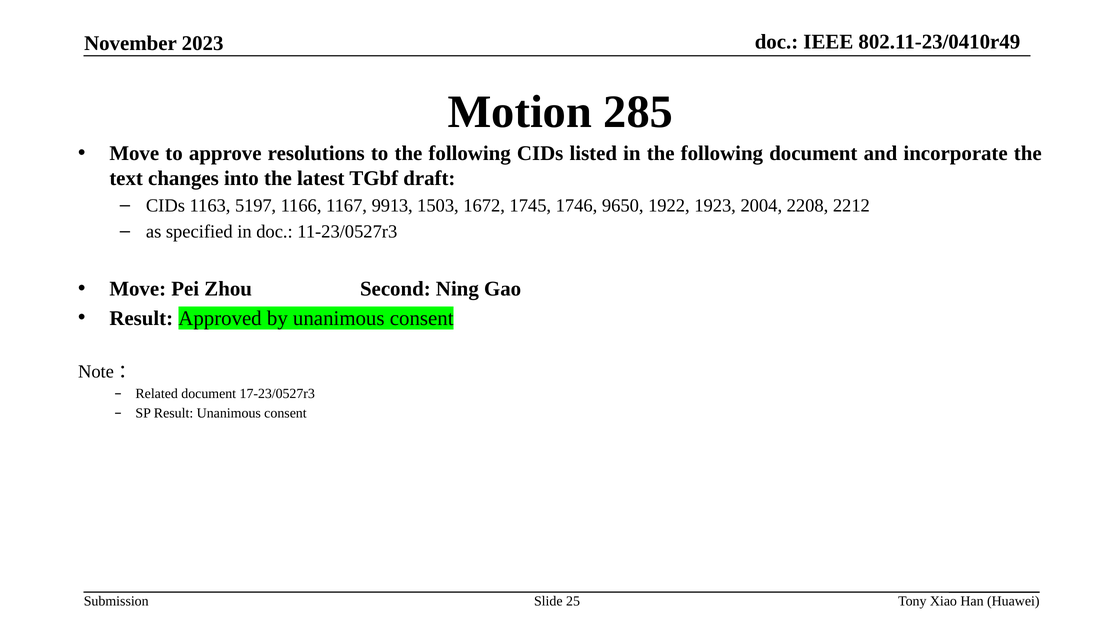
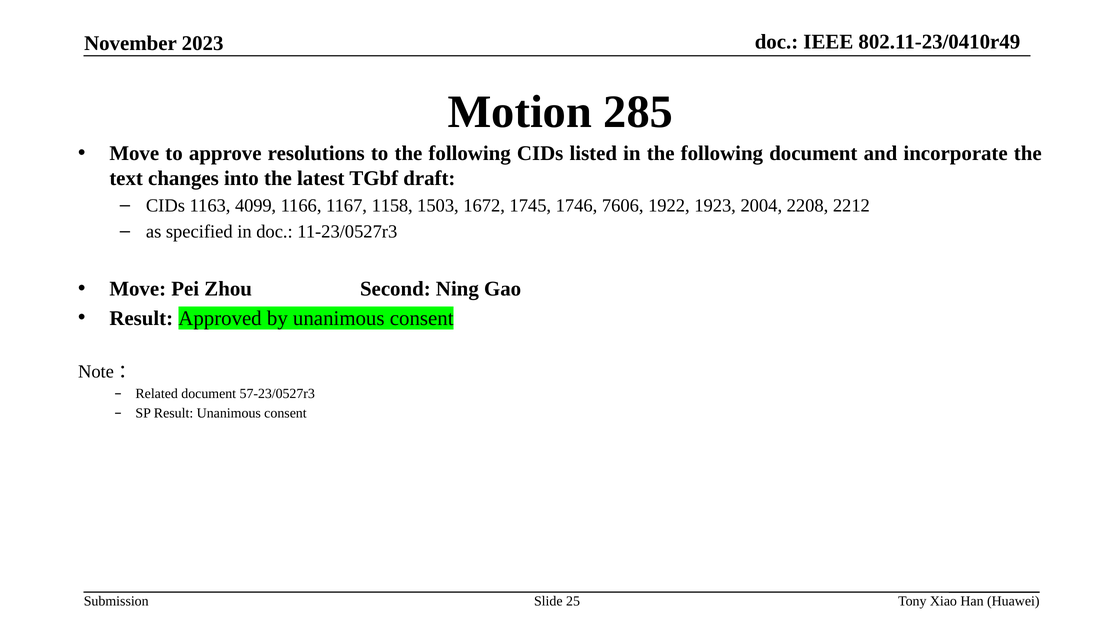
5197: 5197 -> 4099
9913: 9913 -> 1158
9650: 9650 -> 7606
17-23/0527r3: 17-23/0527r3 -> 57-23/0527r3
